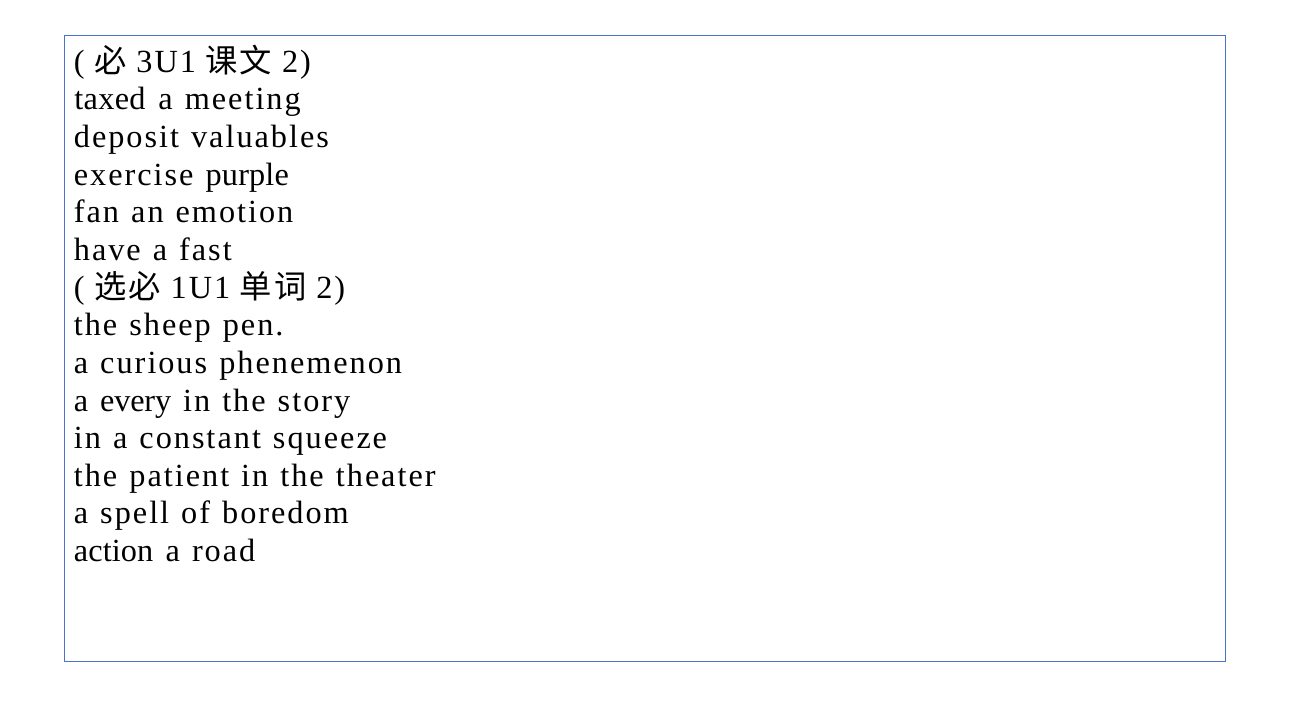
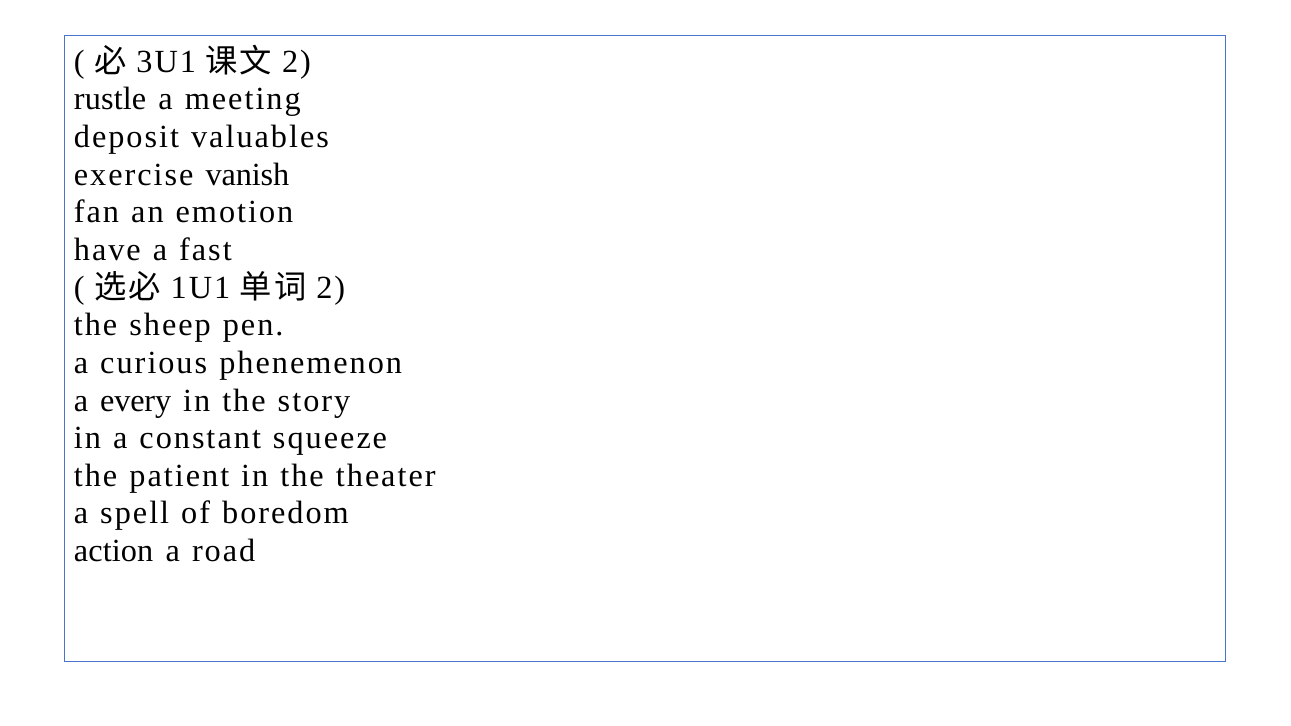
taxed: taxed -> rustle
purple: purple -> vanish
